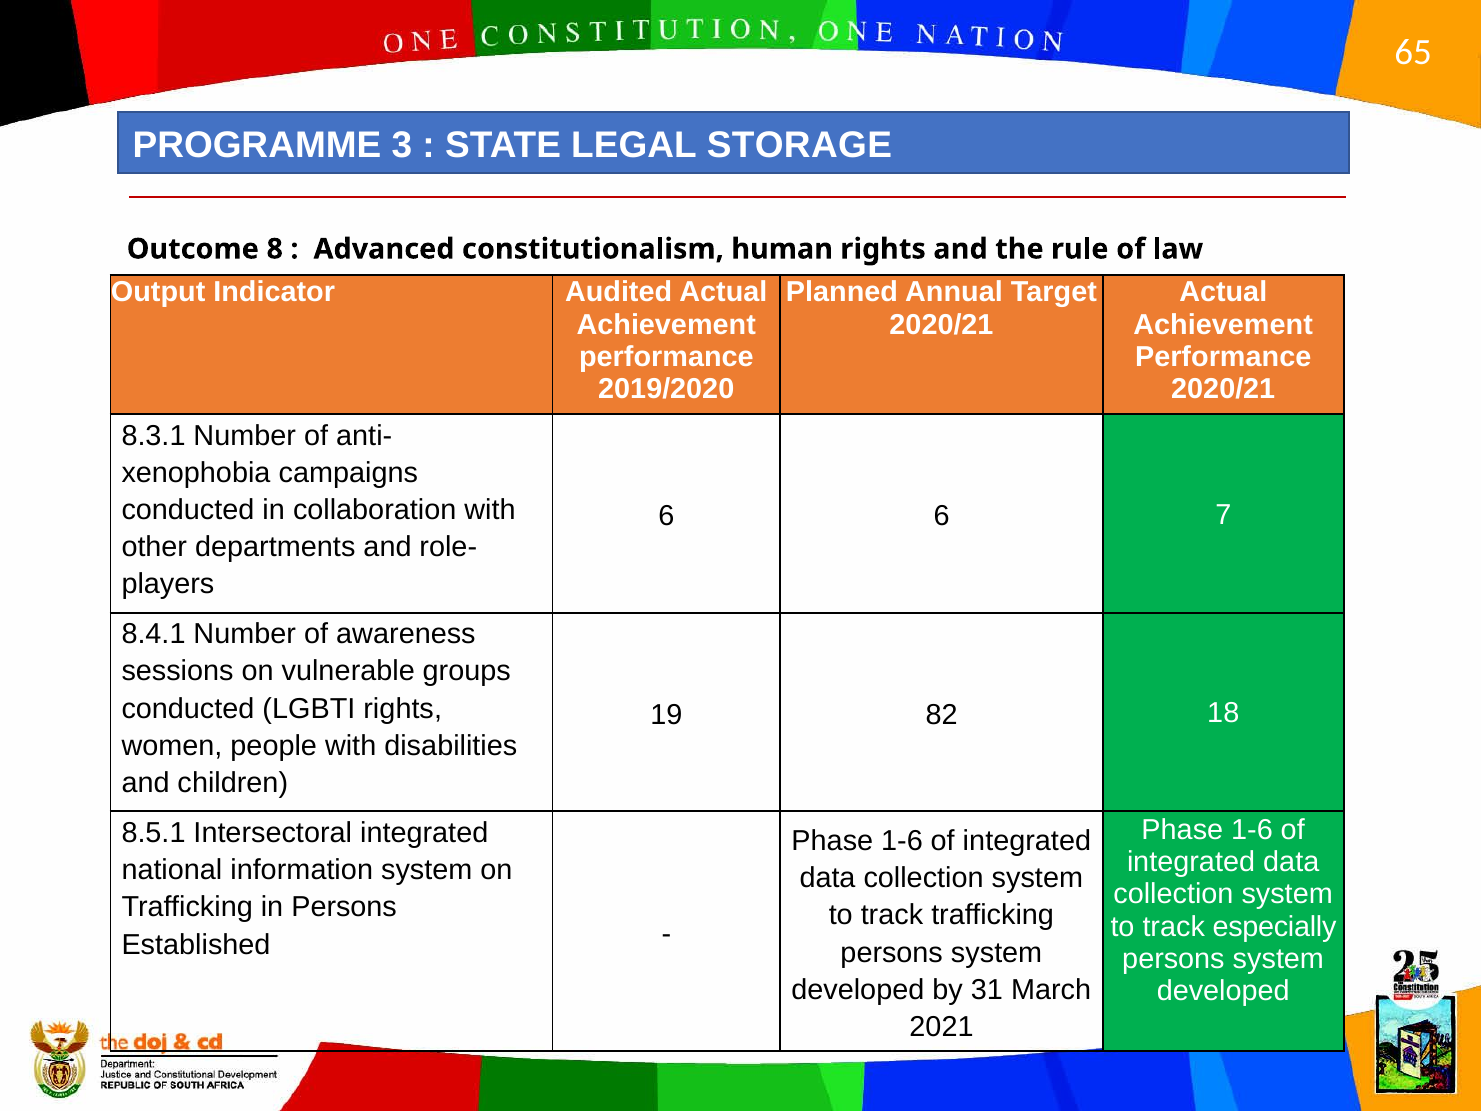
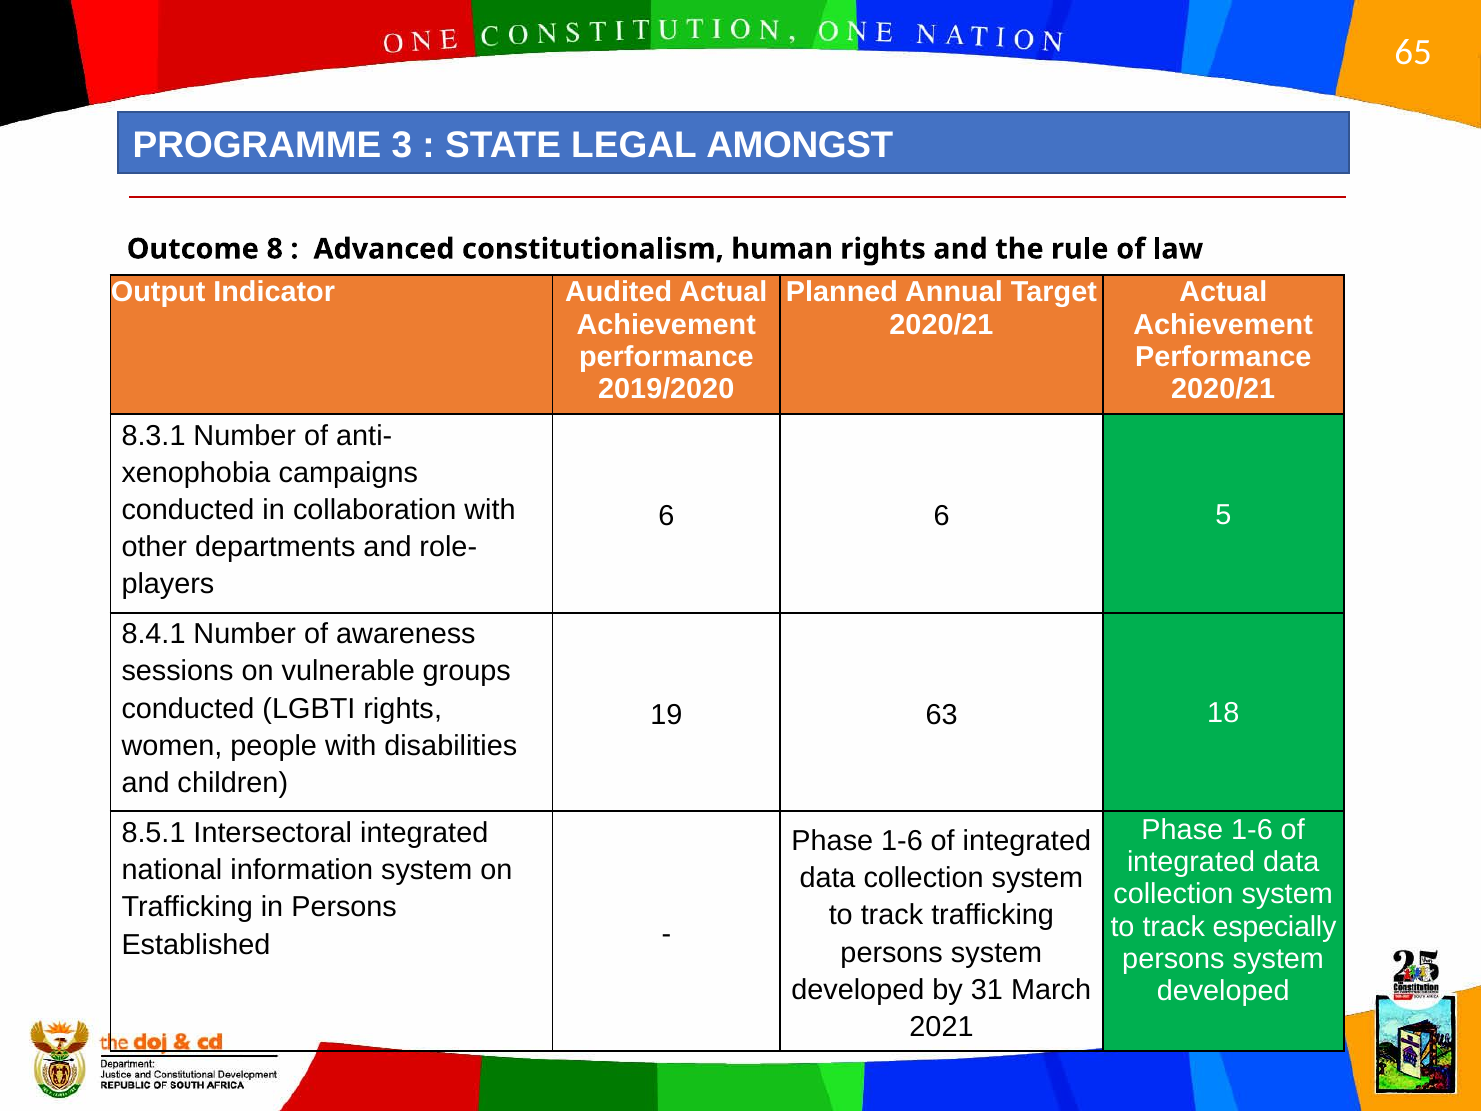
STORAGE: STORAGE -> AMONGST
7: 7 -> 5
82: 82 -> 63
